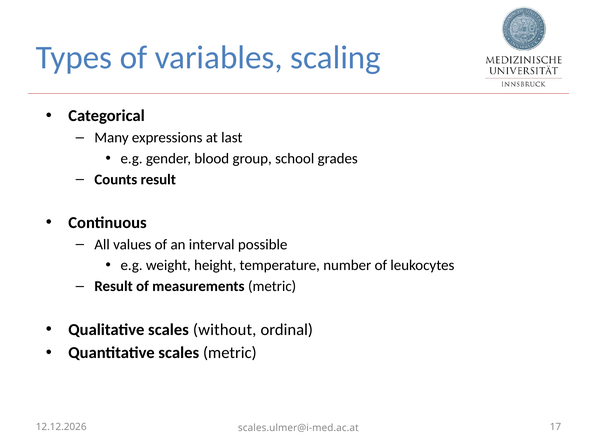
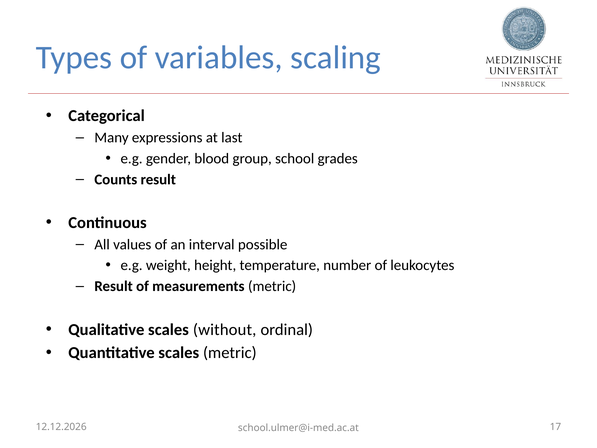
scales.ulmer@i-med.ac.at: scales.ulmer@i-med.ac.at -> school.ulmer@i-med.ac.at
